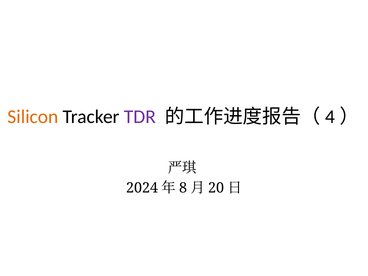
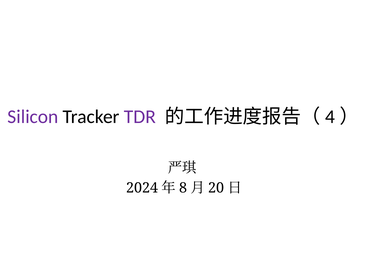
Silicon colour: orange -> purple
